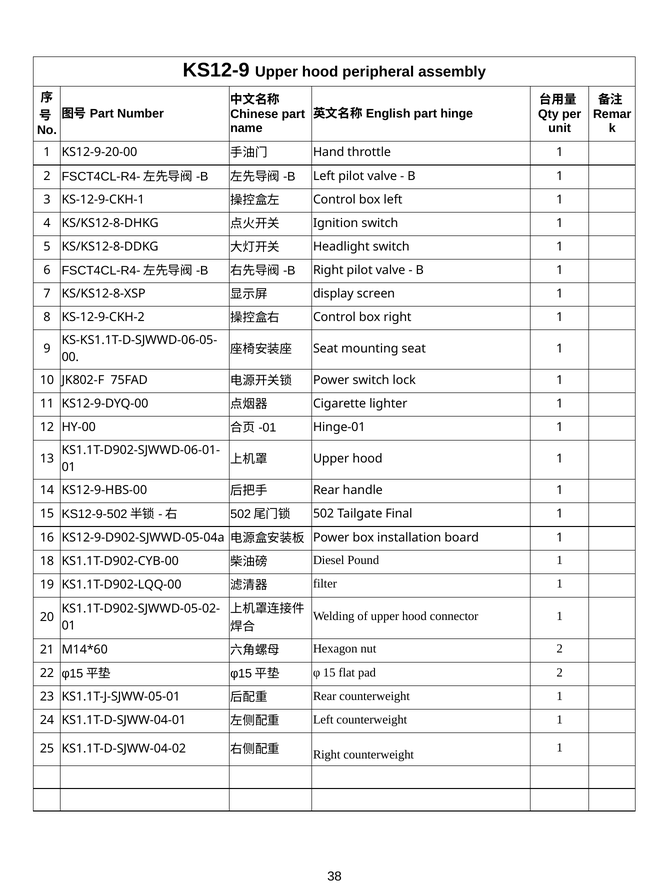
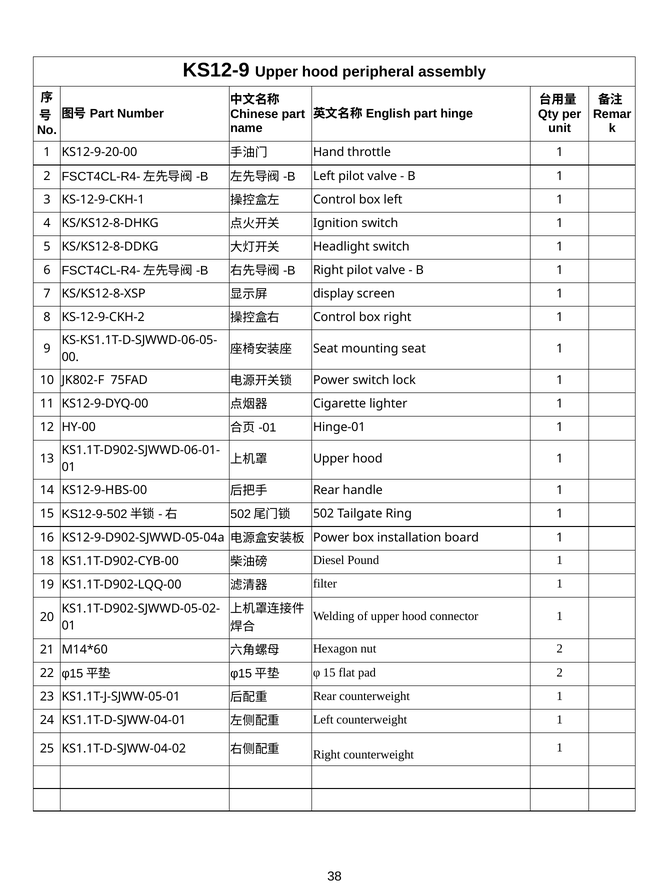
Final: Final -> Ring
